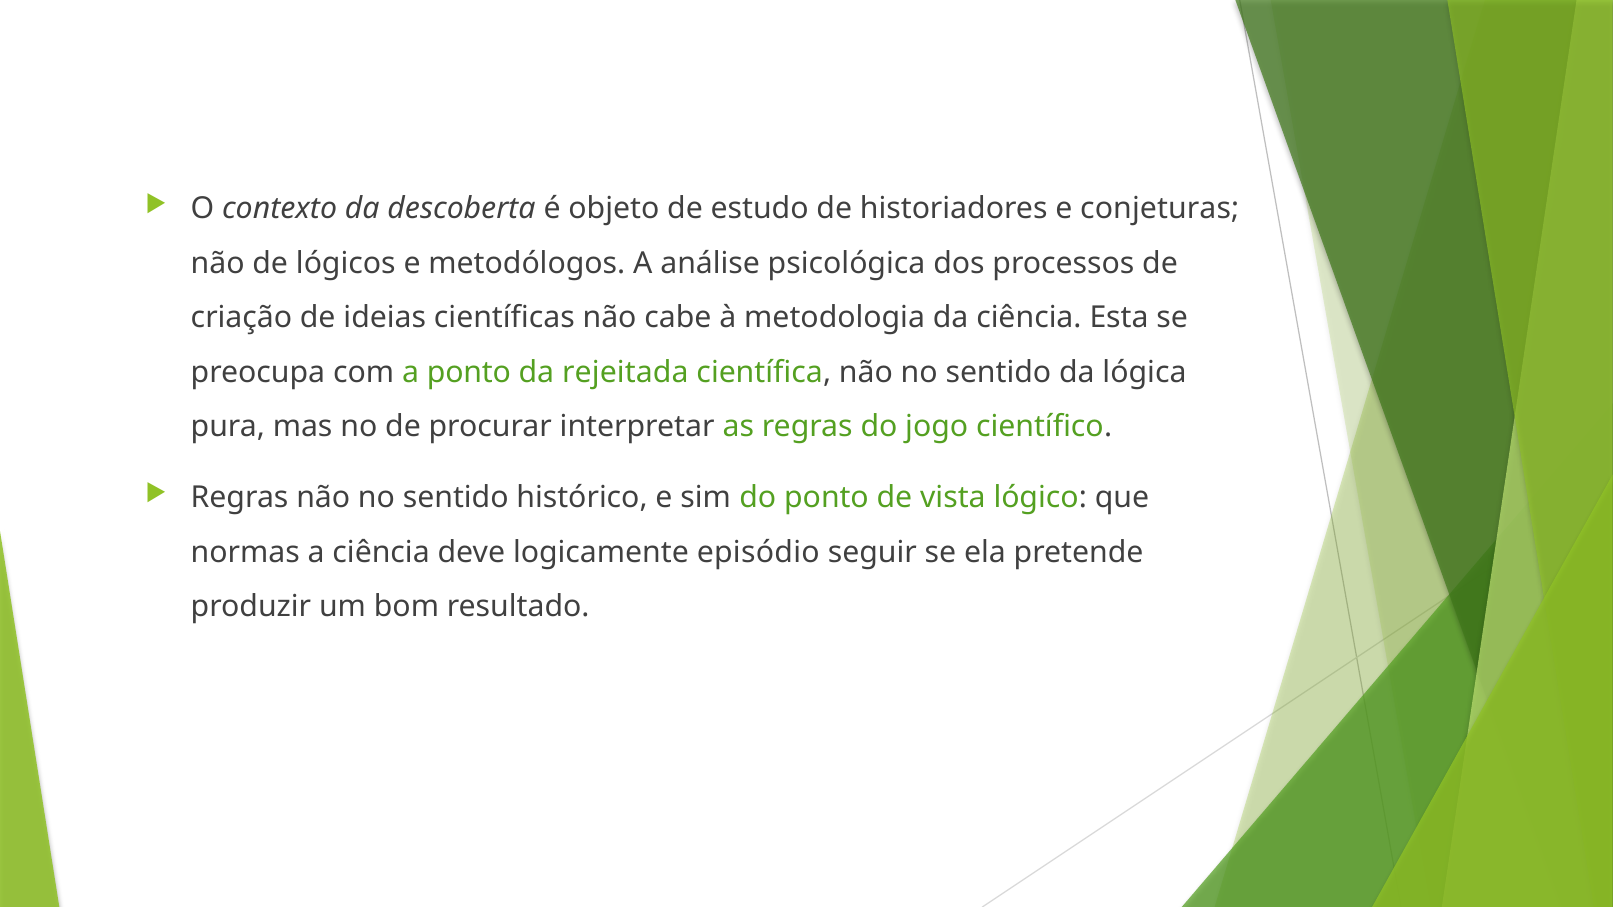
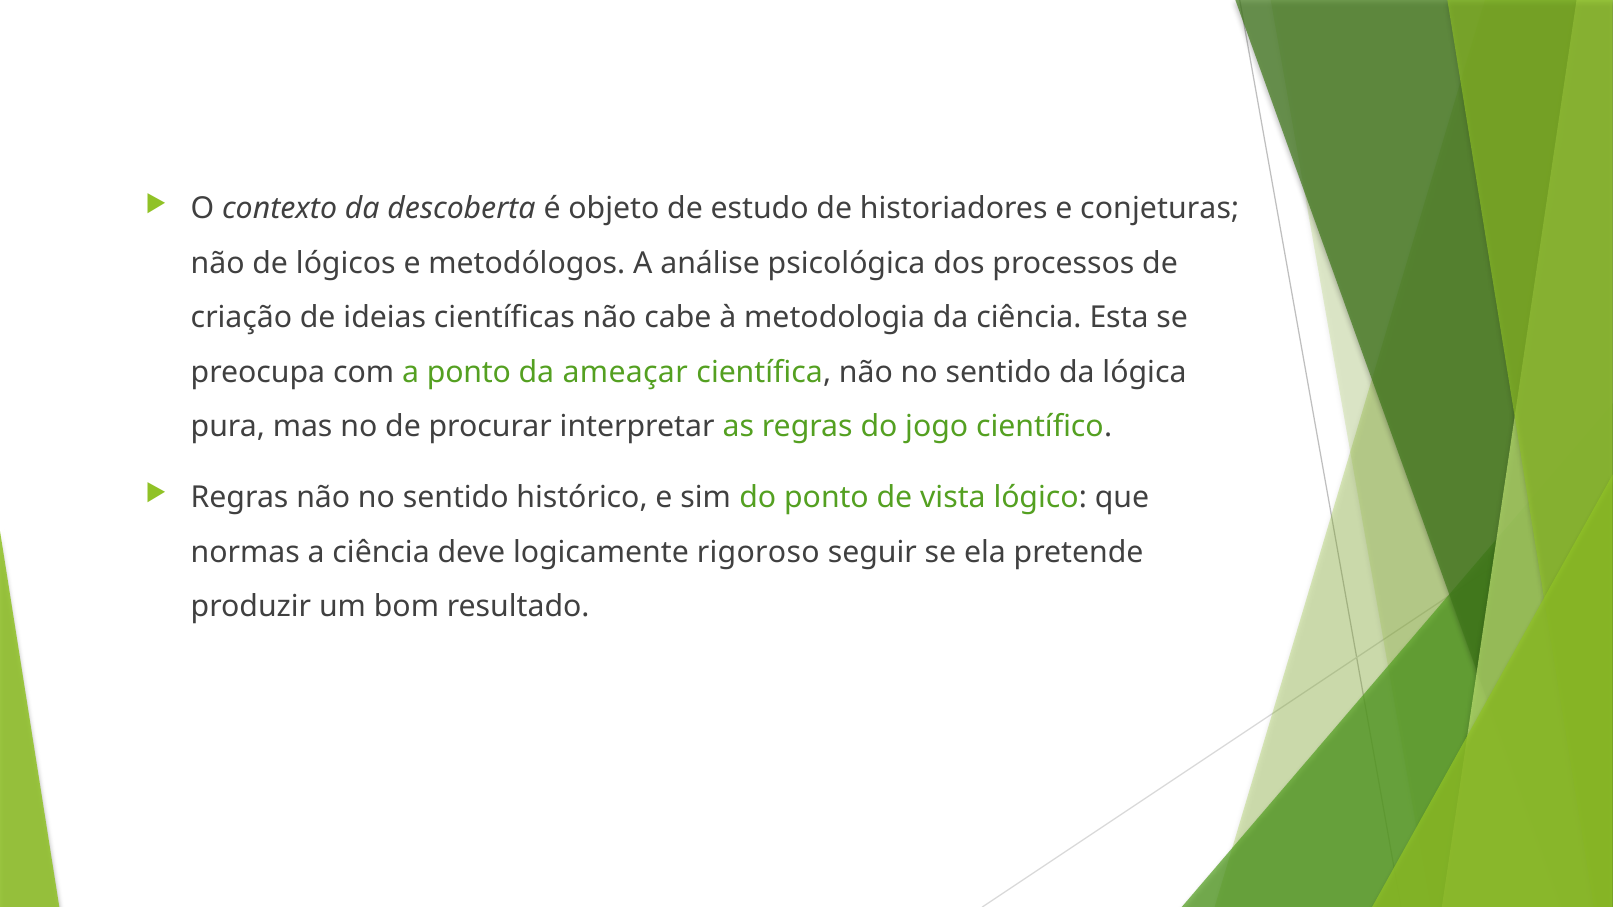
rejeitada: rejeitada -> ameaçar
episódio: episódio -> rigoroso
